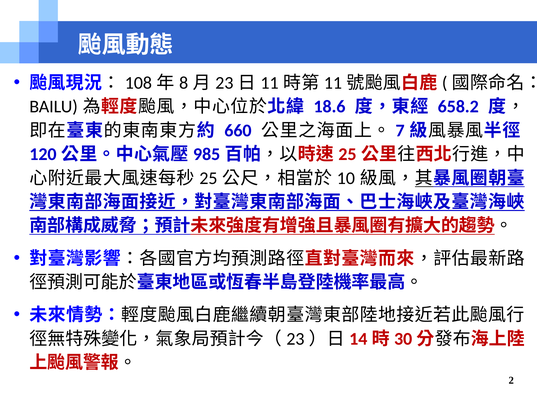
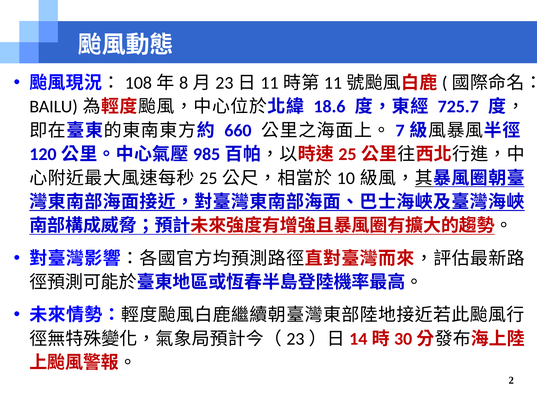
658.2: 658.2 -> 725.7
